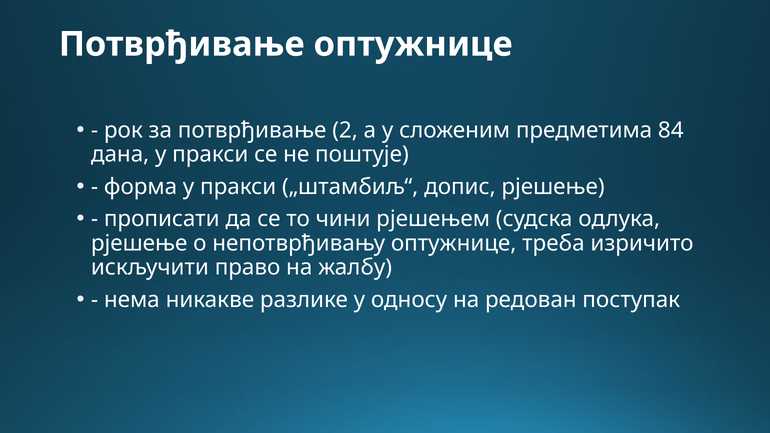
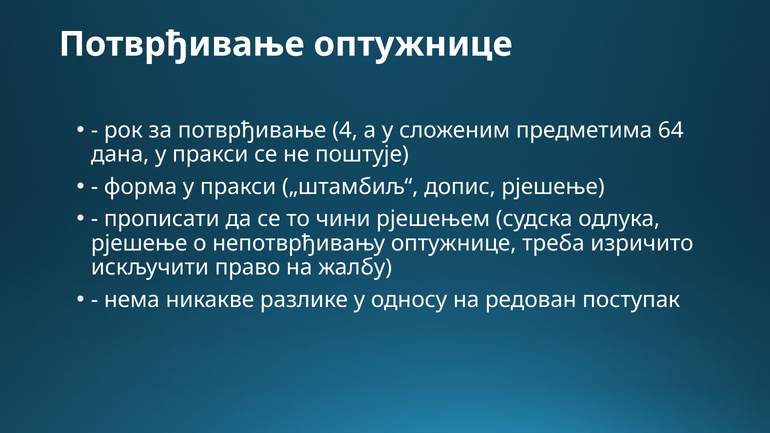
2: 2 -> 4
84: 84 -> 64
